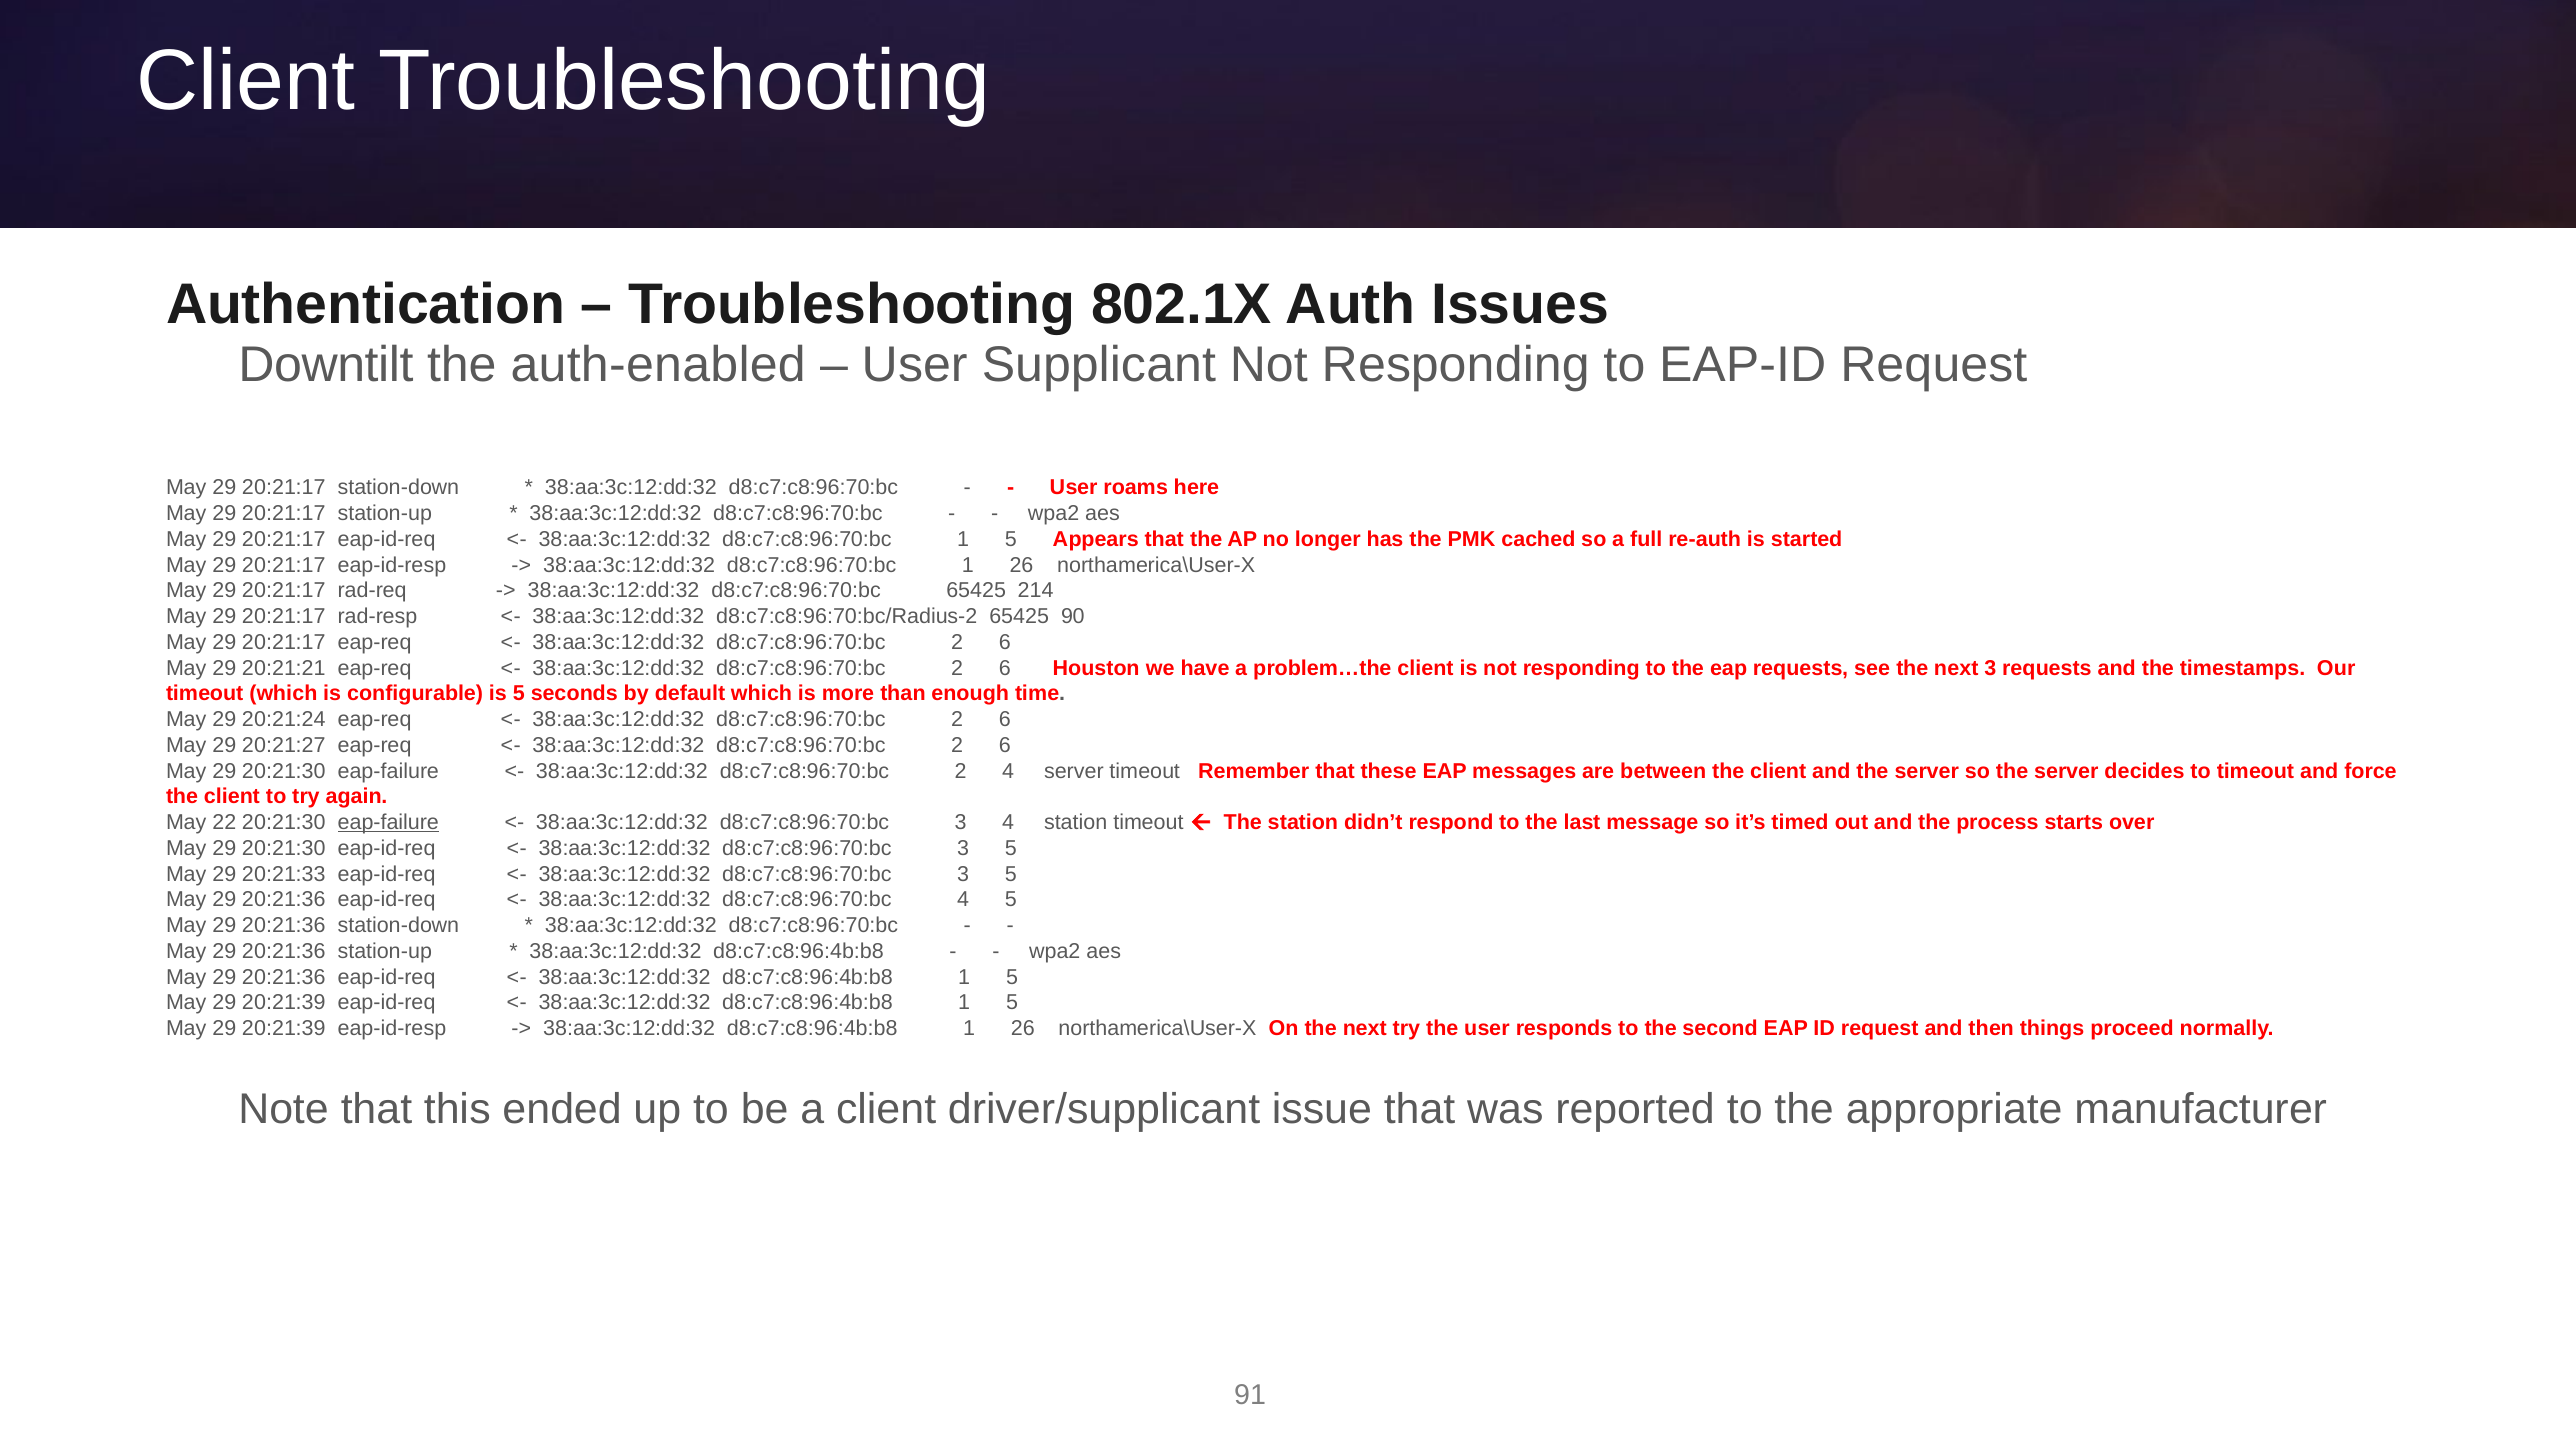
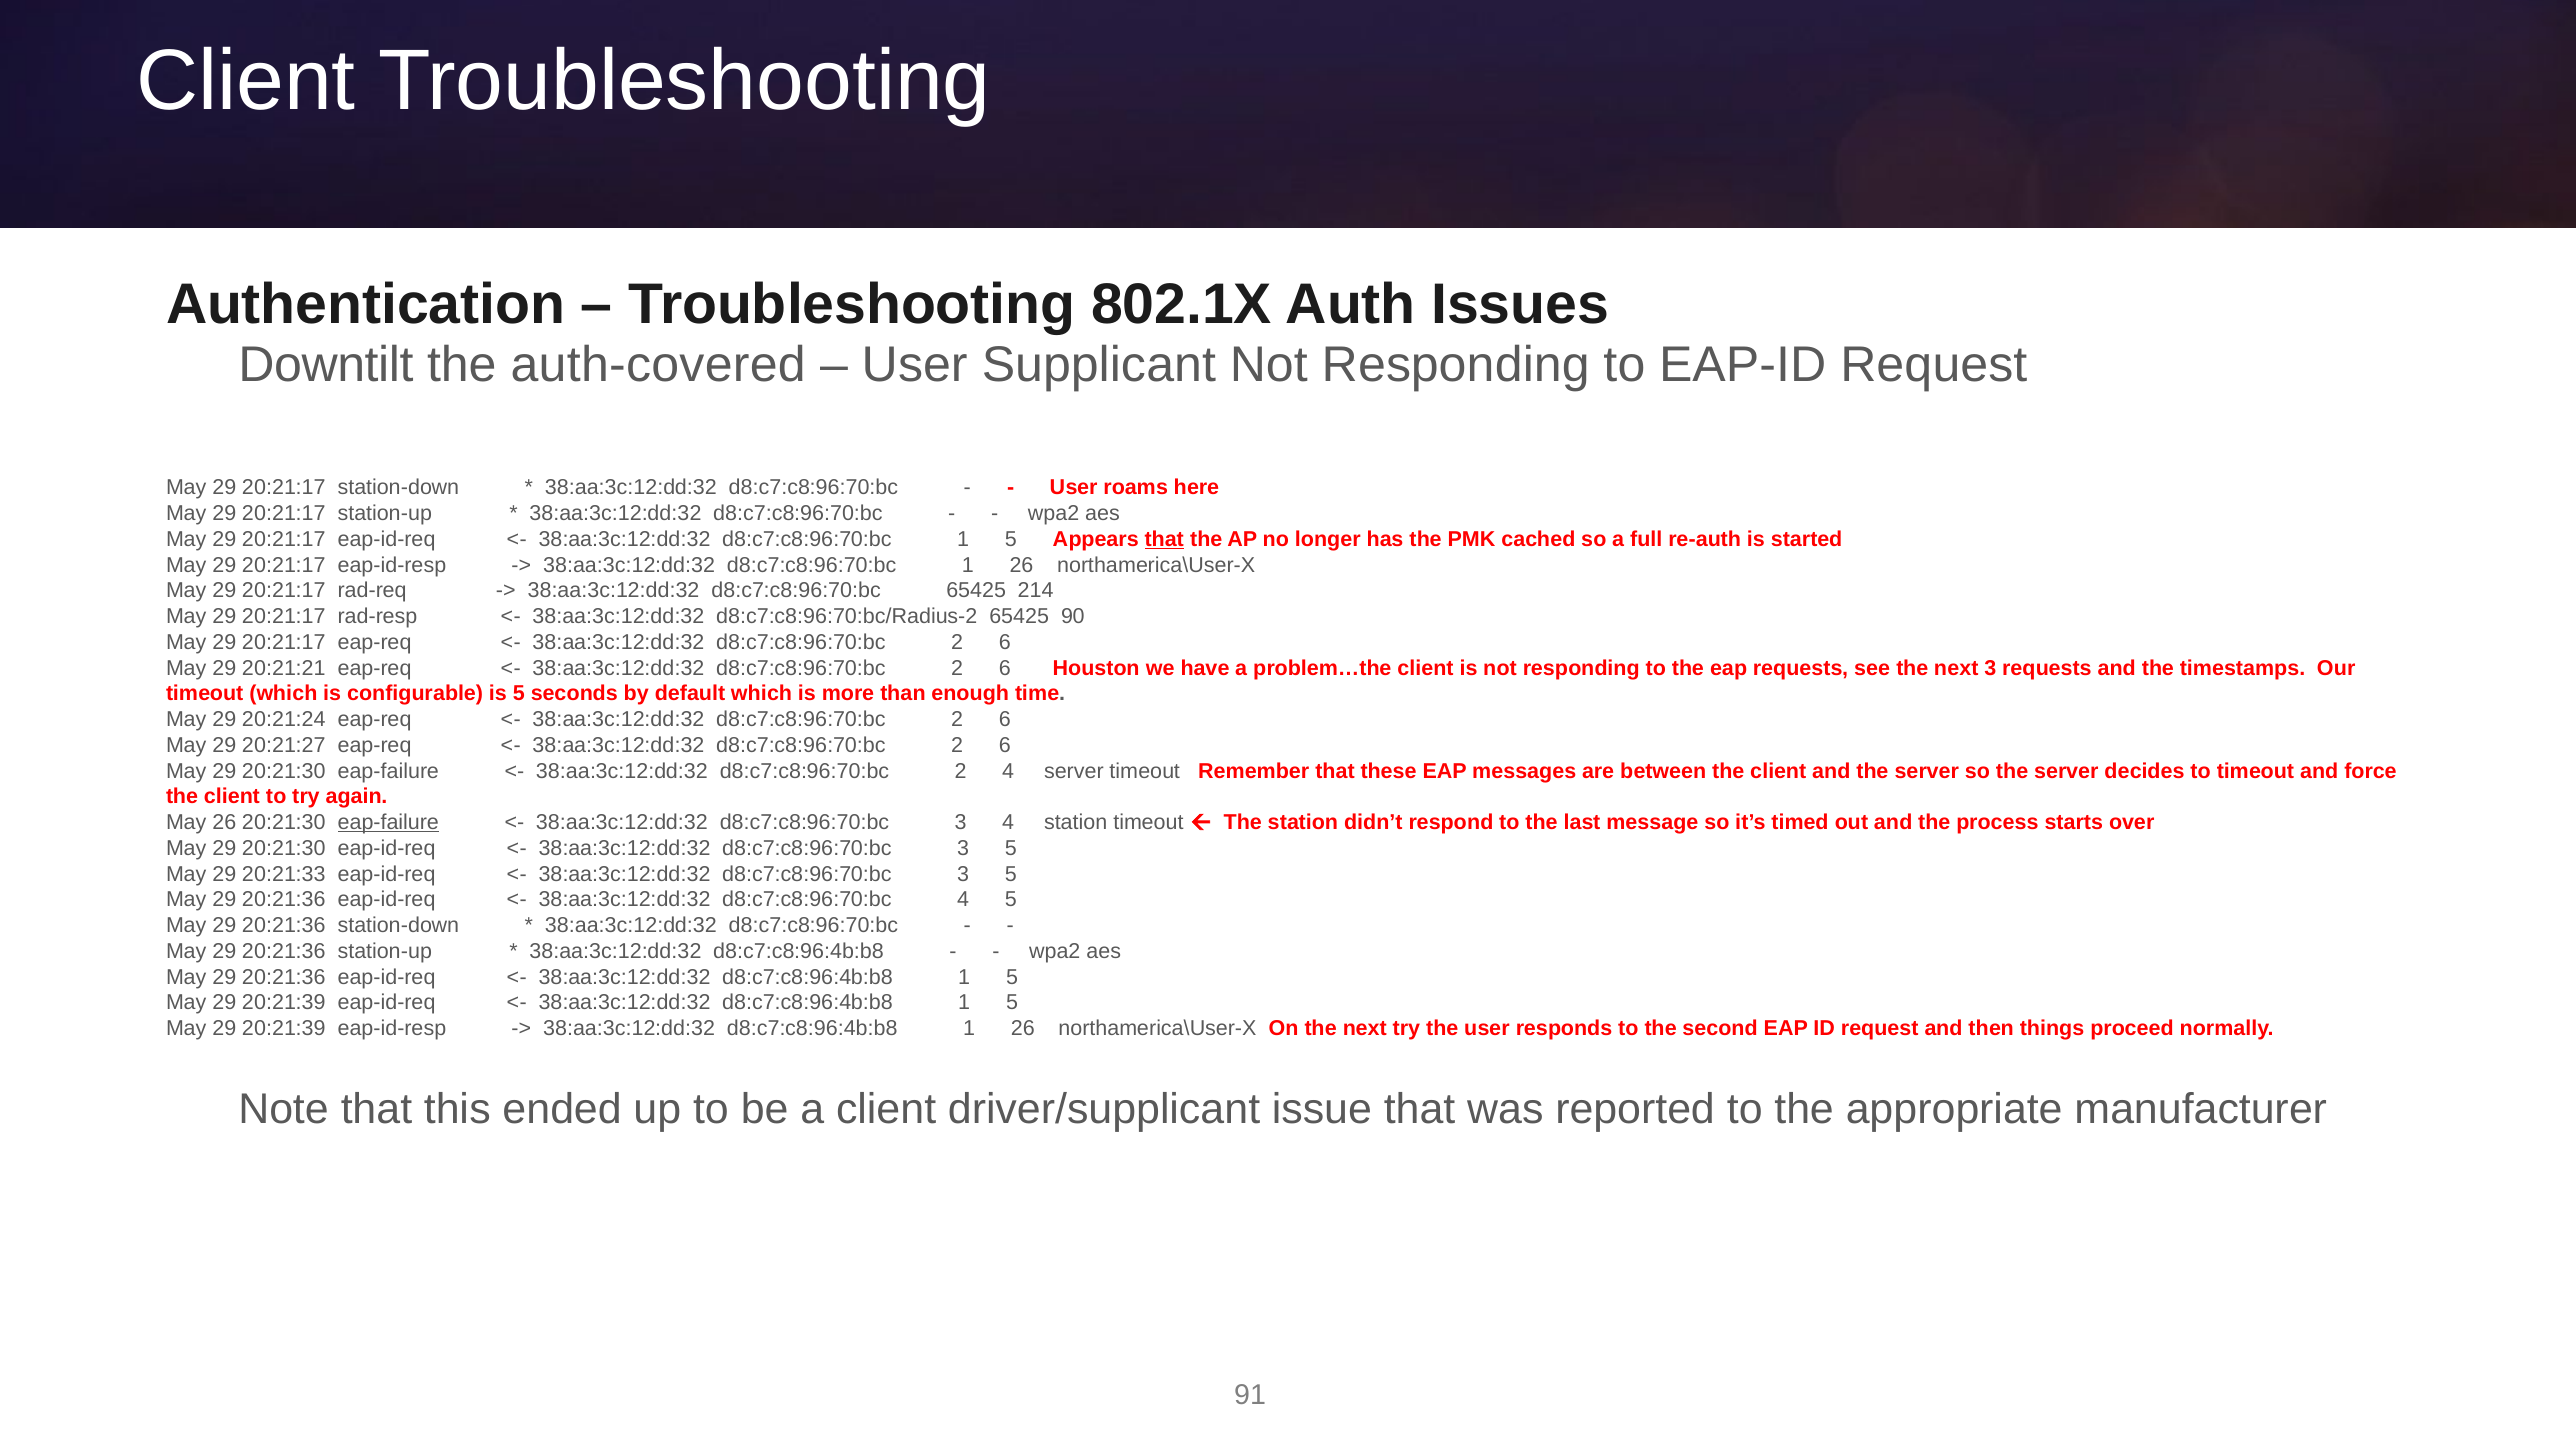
auth-enabled: auth-enabled -> auth-covered
that at (1164, 539) underline: none -> present
May 22: 22 -> 26
